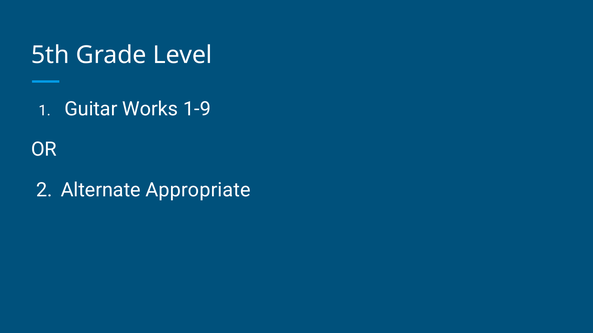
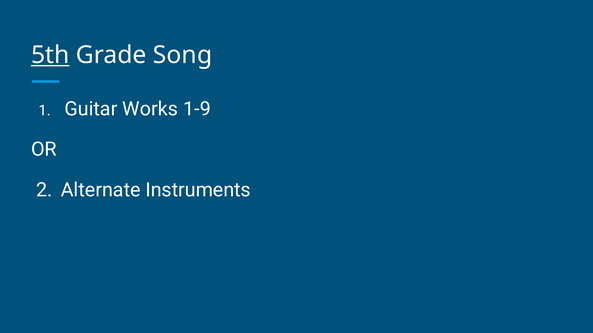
5th underline: none -> present
Level: Level -> Song
Appropriate: Appropriate -> Instruments
